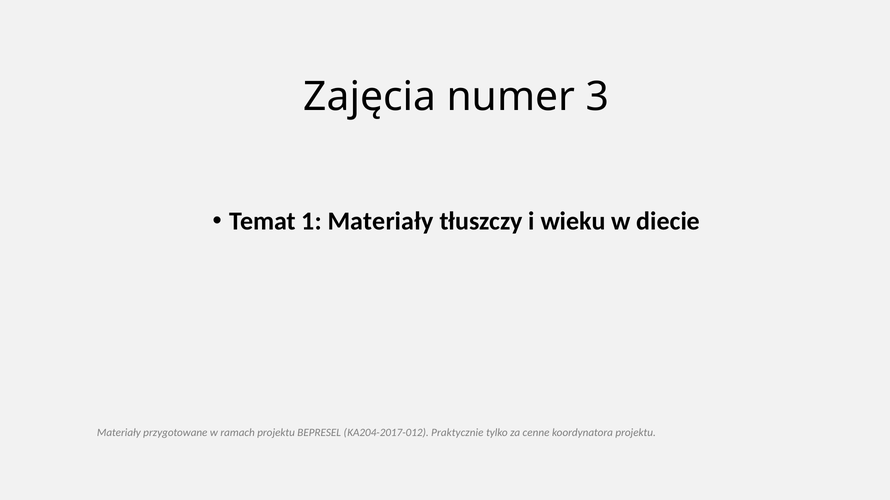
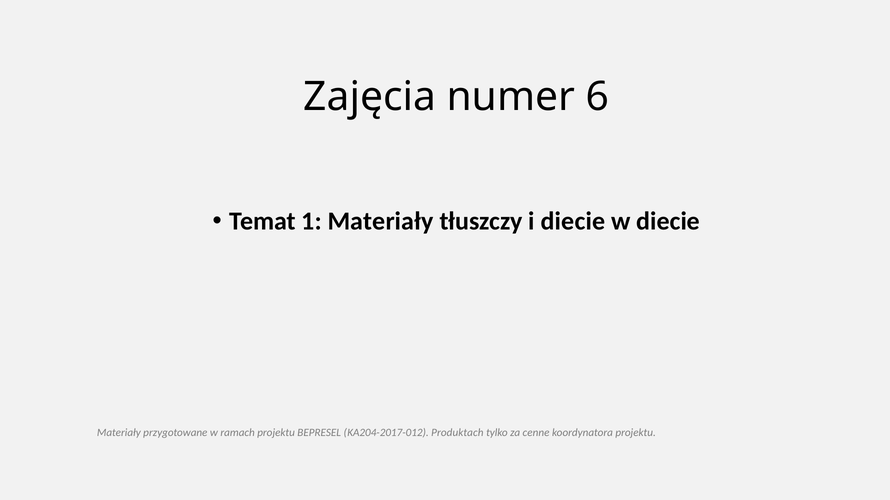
3: 3 -> 6
i wieku: wieku -> diecie
Praktycznie: Praktycznie -> Produktach
